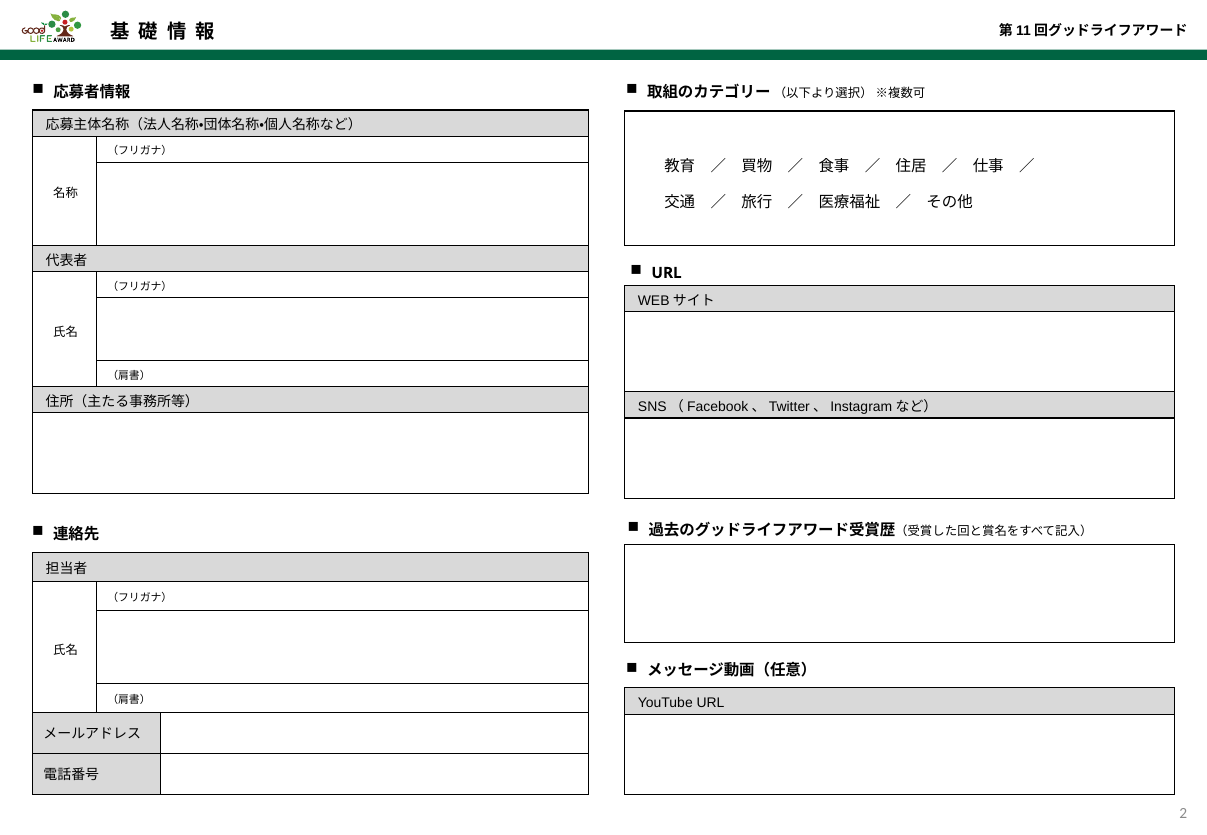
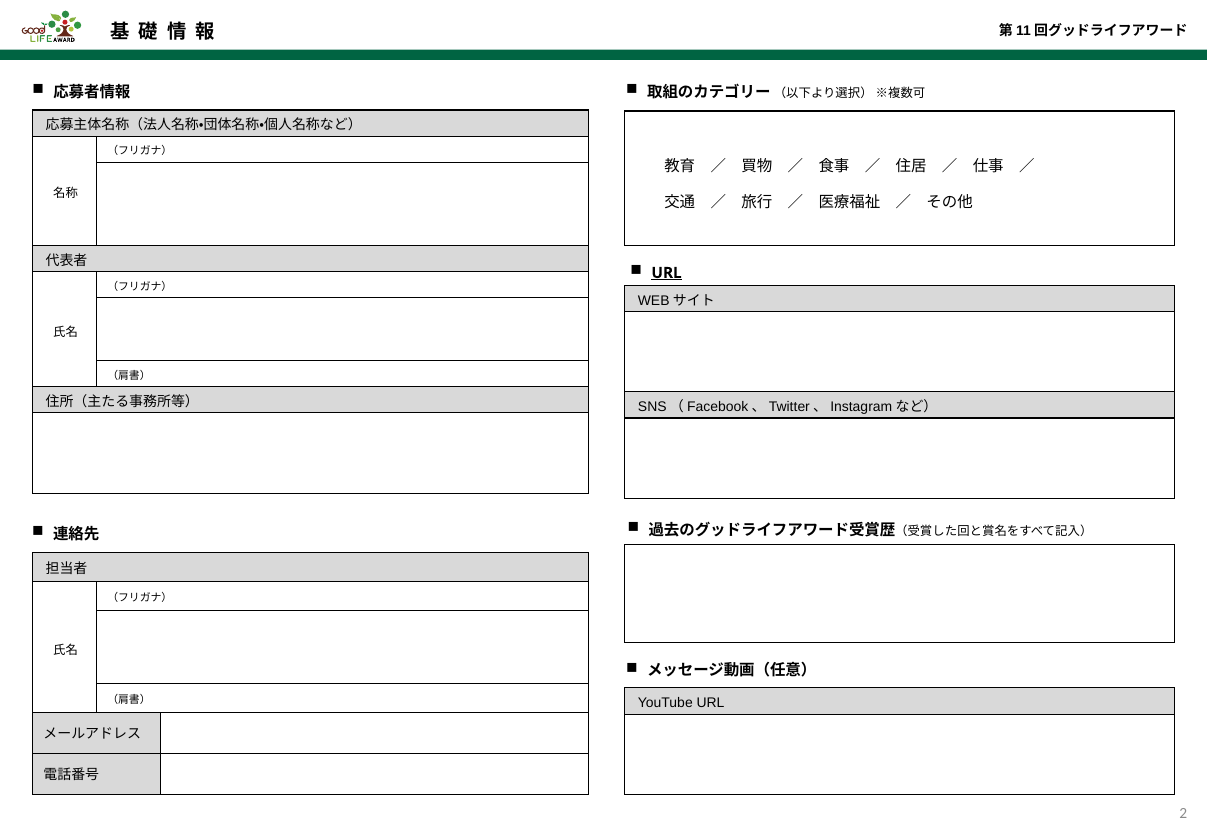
URL at (666, 273) underline: none -> present
